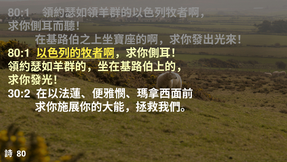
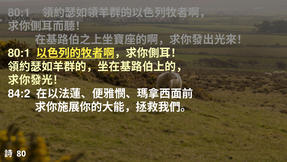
30:2: 30:2 -> 84:2
